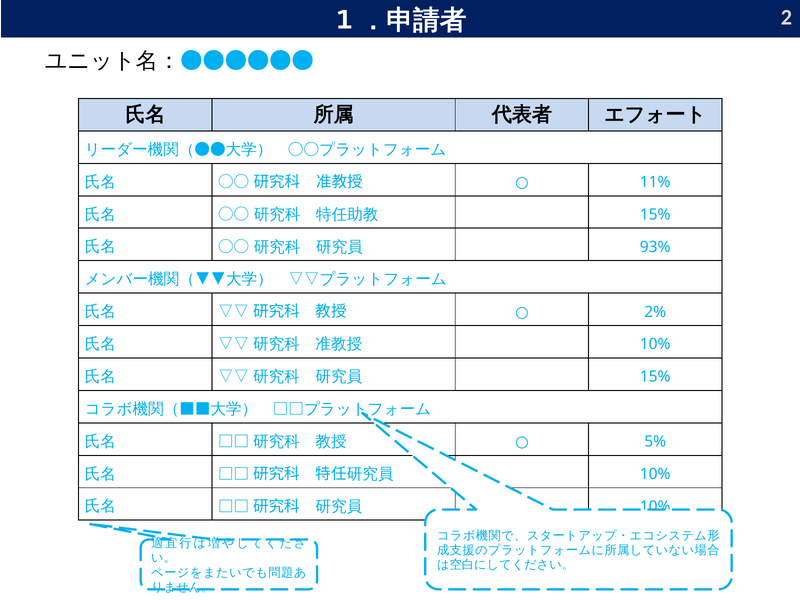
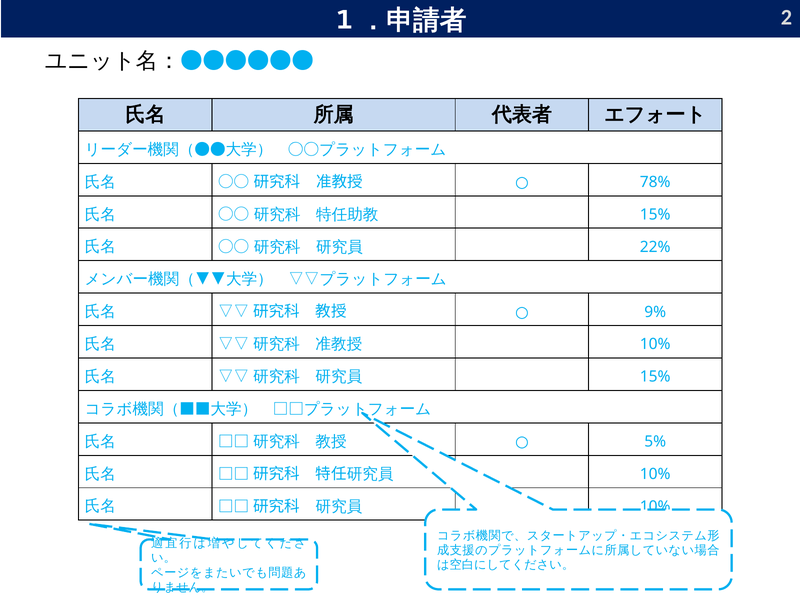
11%: 11% -> 78%
93%: 93% -> 22%
2%: 2% -> 9%
